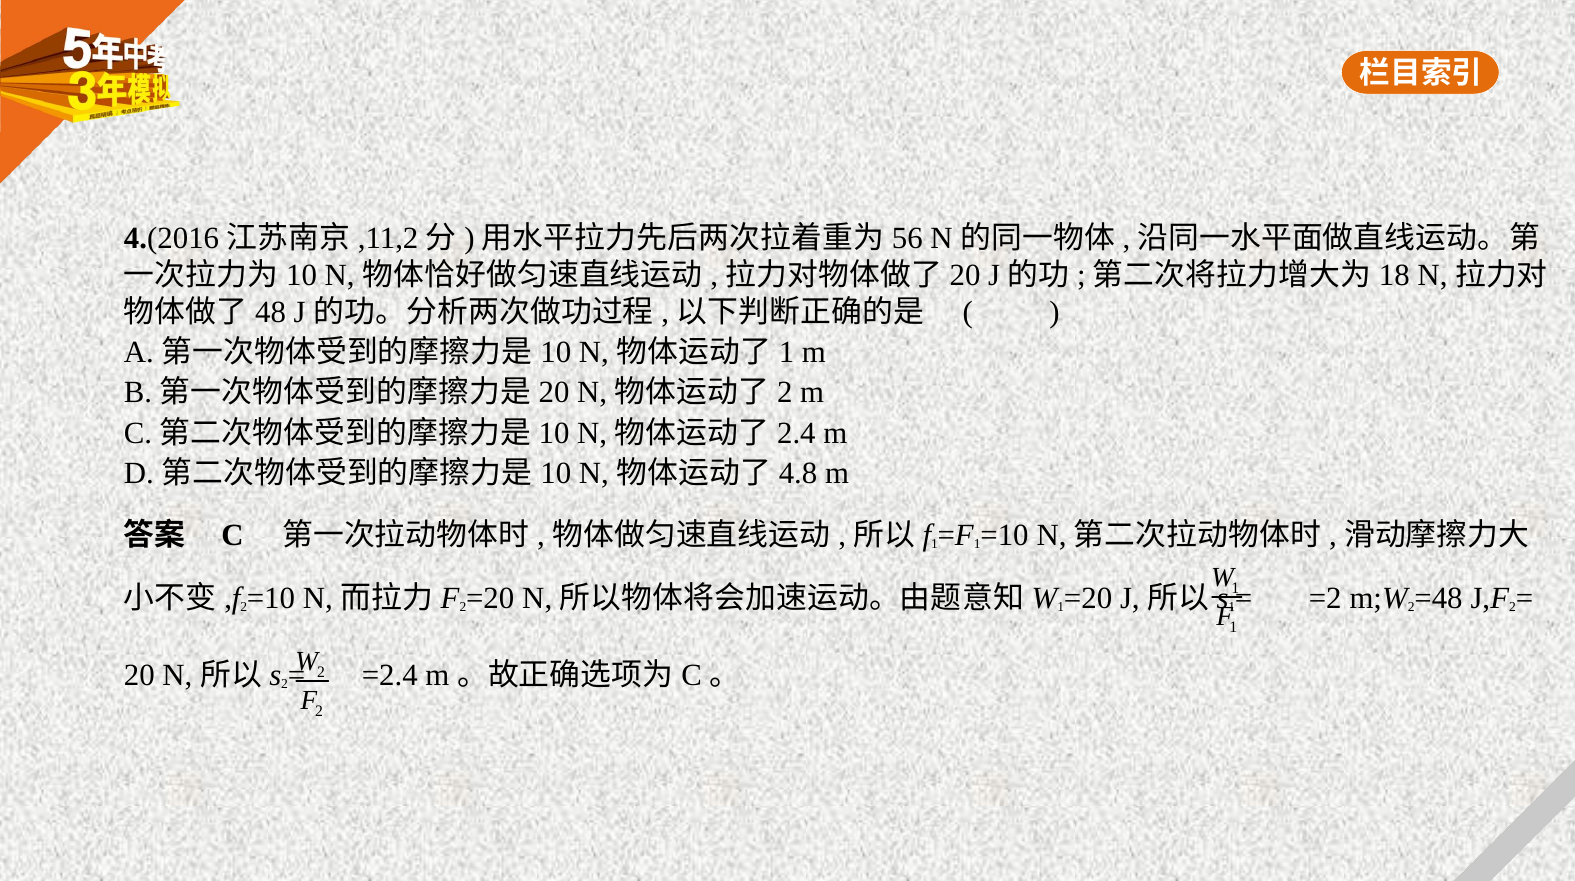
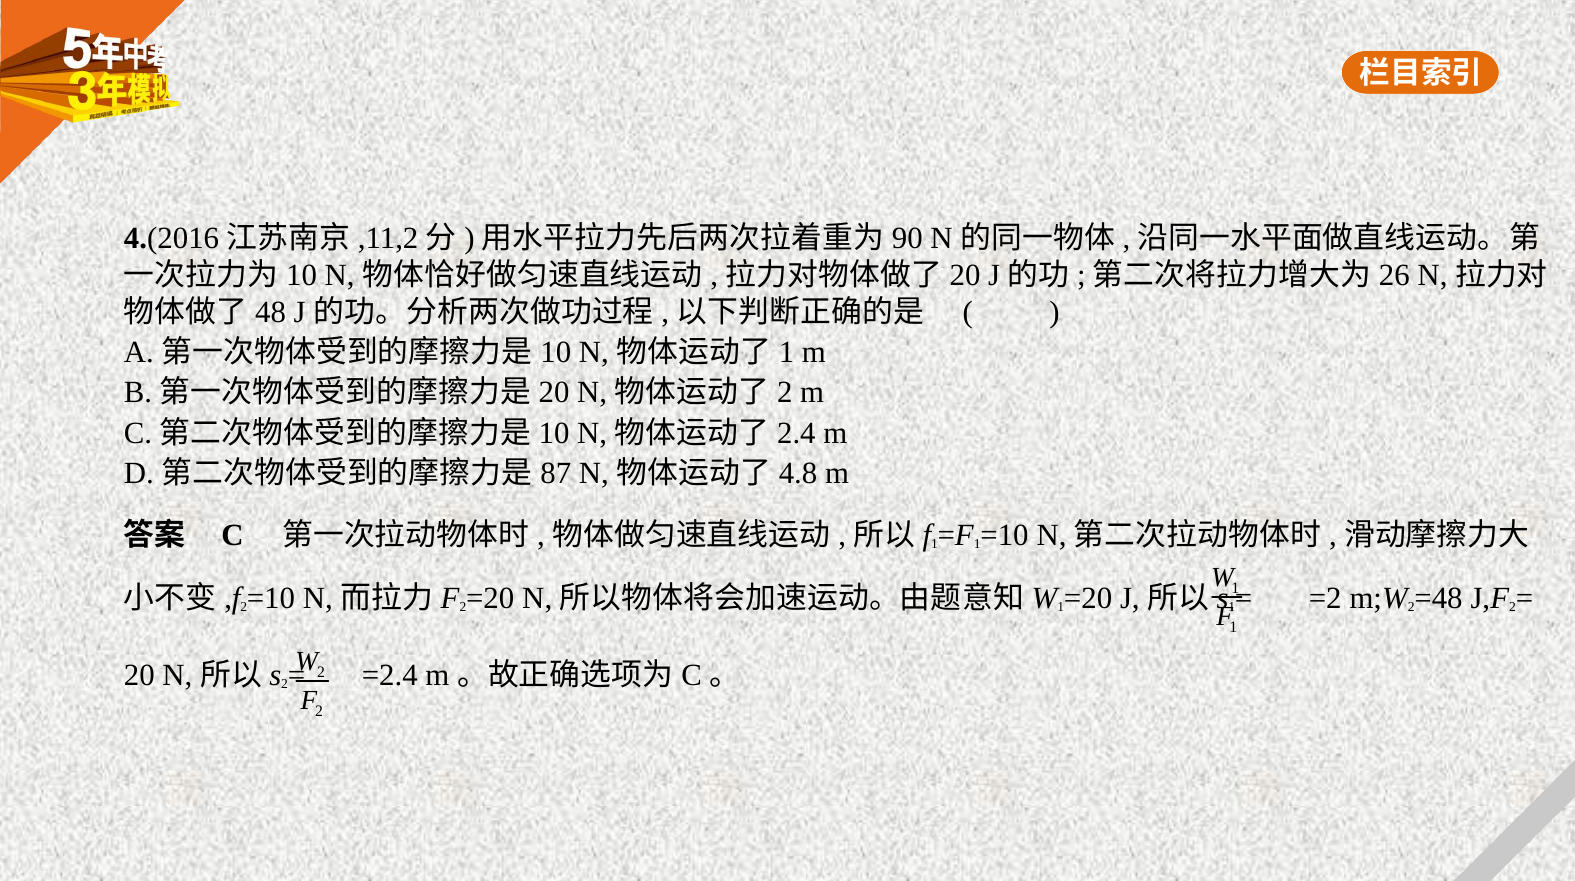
56: 56 -> 90
18: 18 -> 26
10 at (556, 473): 10 -> 87
